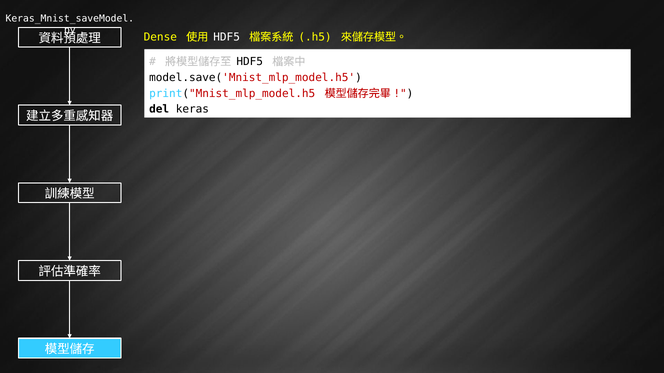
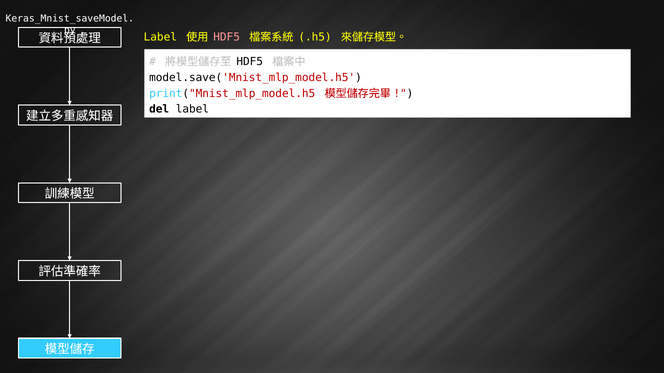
Dense at (160, 37): Dense -> Label
HDF5 at (227, 37) colour: white -> pink
del keras: keras -> label
